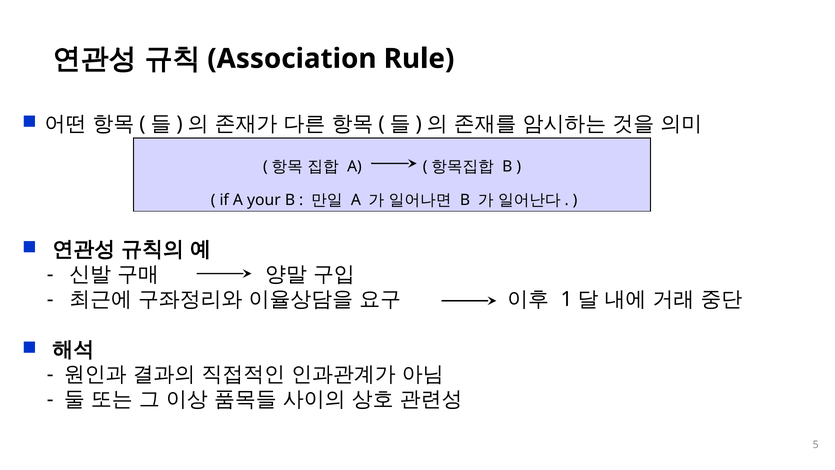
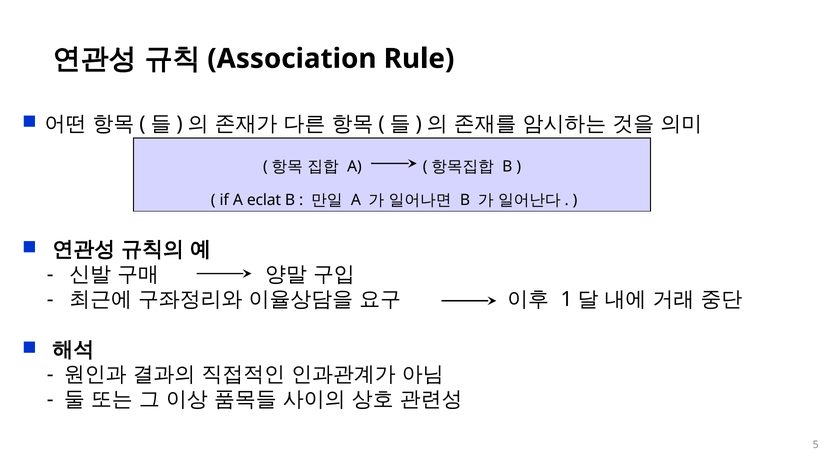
your: your -> eclat
